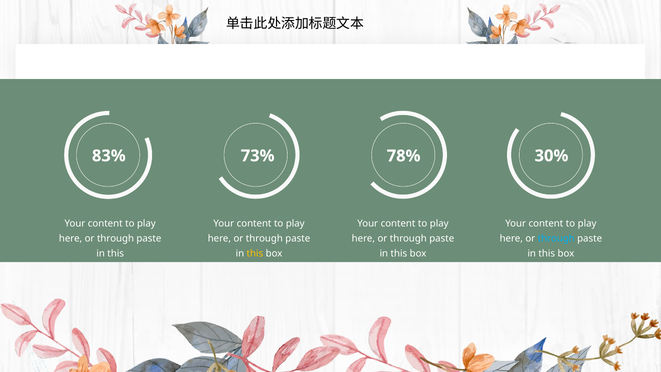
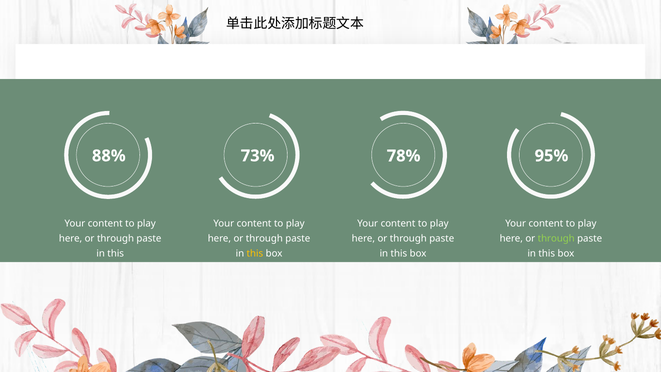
83%: 83% -> 88%
30%: 30% -> 95%
through at (556, 238) colour: light blue -> light green
